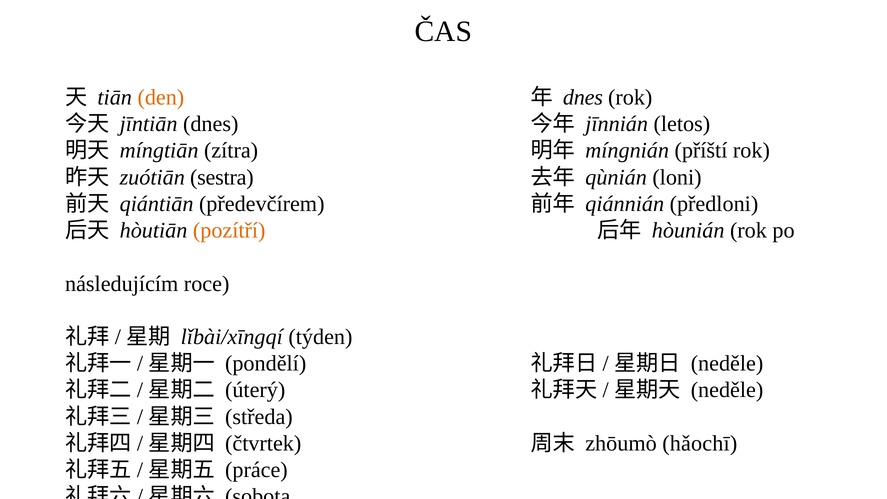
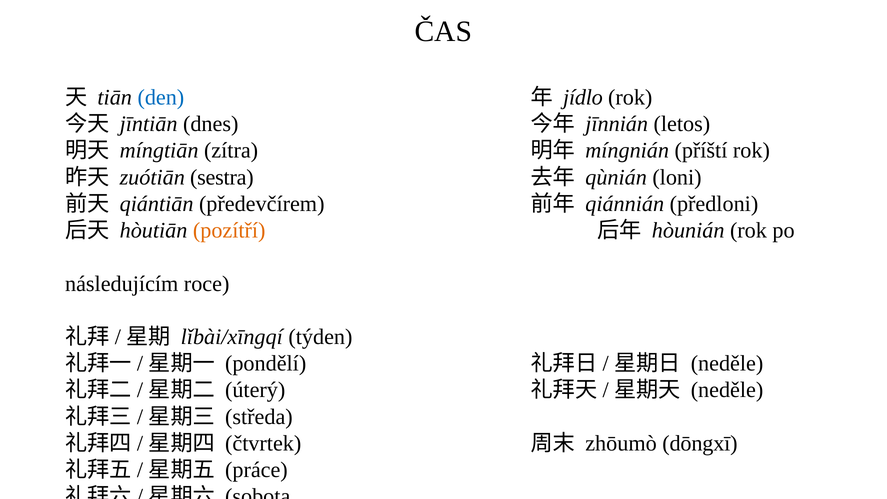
den colour: orange -> blue
dnes at (583, 97): dnes -> jídlo
hǎochī: hǎochī -> dōngxī
